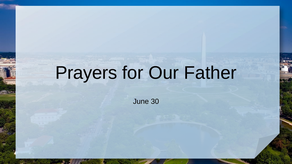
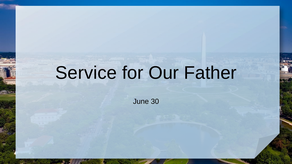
Prayers: Prayers -> Service
